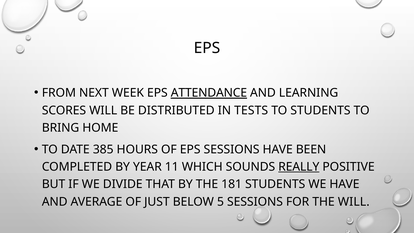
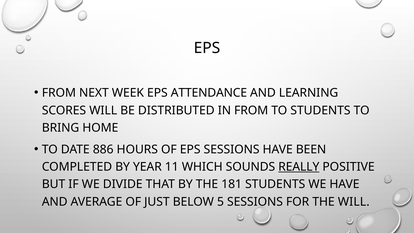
ATTENDANCE underline: present -> none
IN TESTS: TESTS -> FROM
385: 385 -> 886
